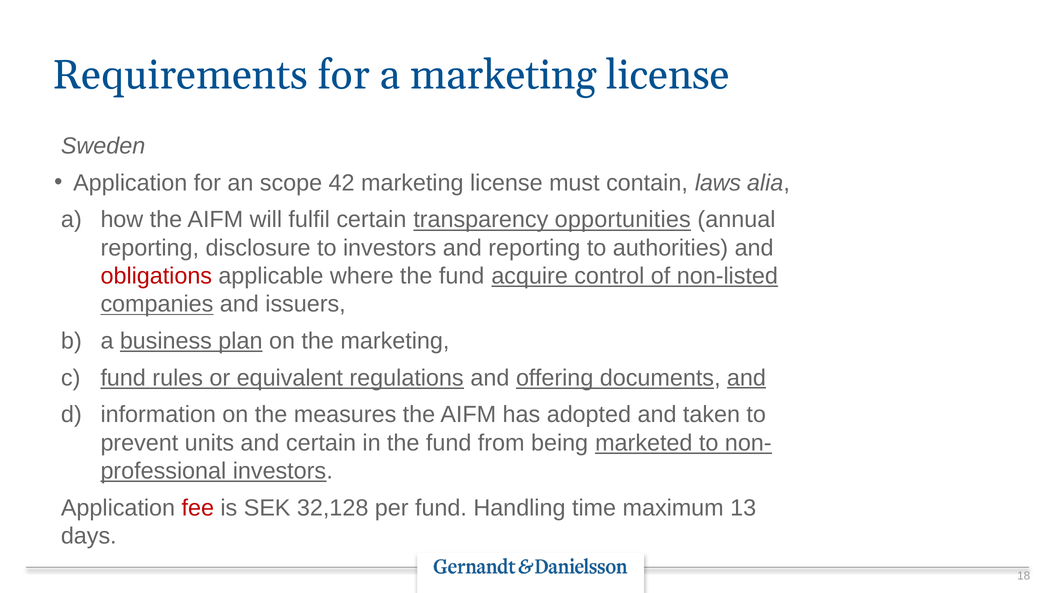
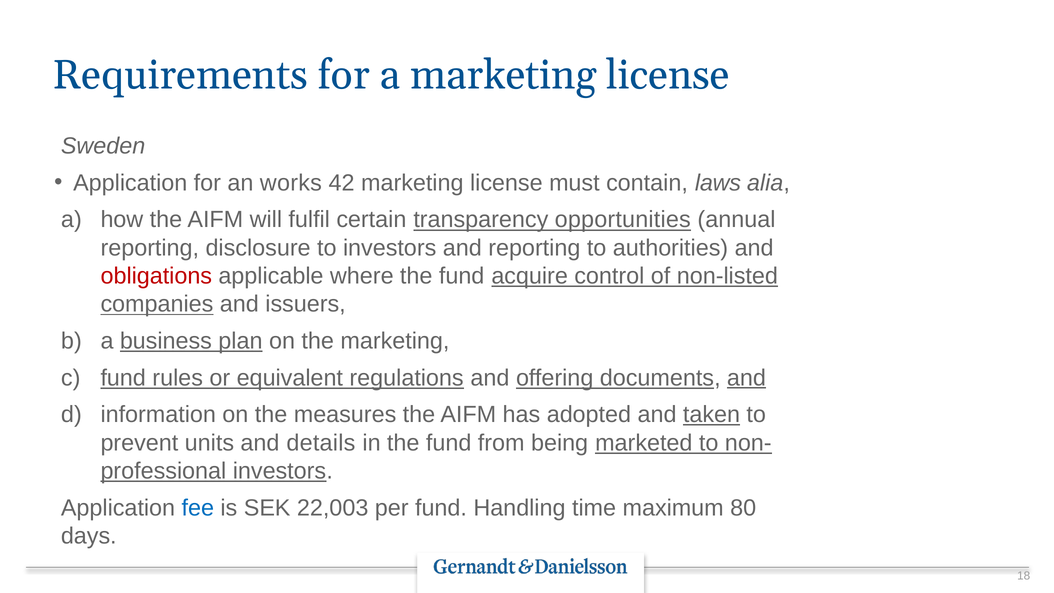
scope: scope -> works
taken underline: none -> present
and certain: certain -> details
fee colour: red -> blue
32,128: 32,128 -> 22,003
13: 13 -> 80
